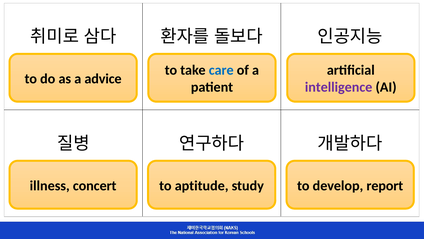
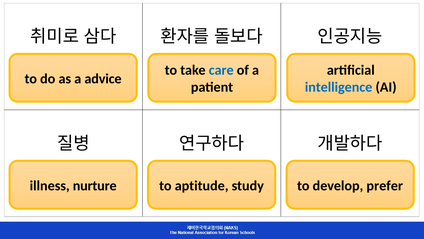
intelligence colour: purple -> blue
concert: concert -> nurture
report: report -> prefer
